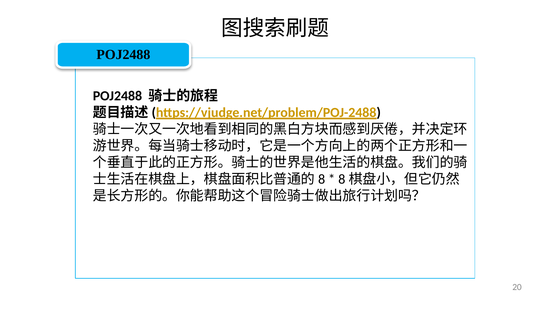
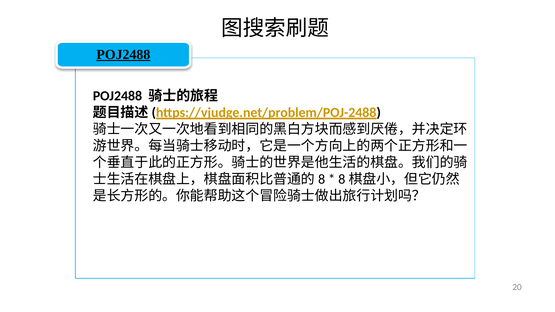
POJ2488 at (123, 55) underline: none -> present
